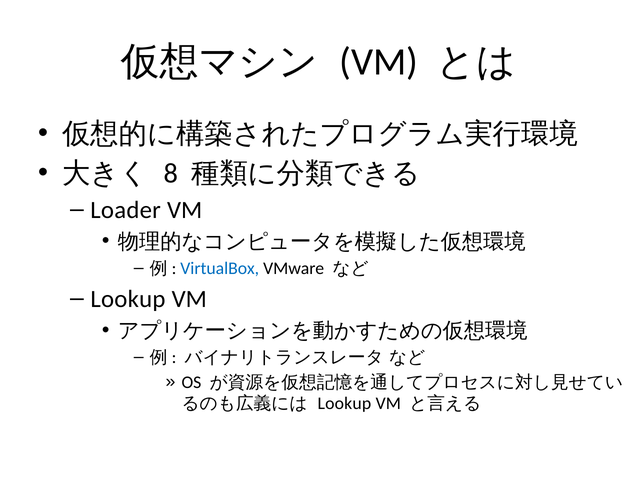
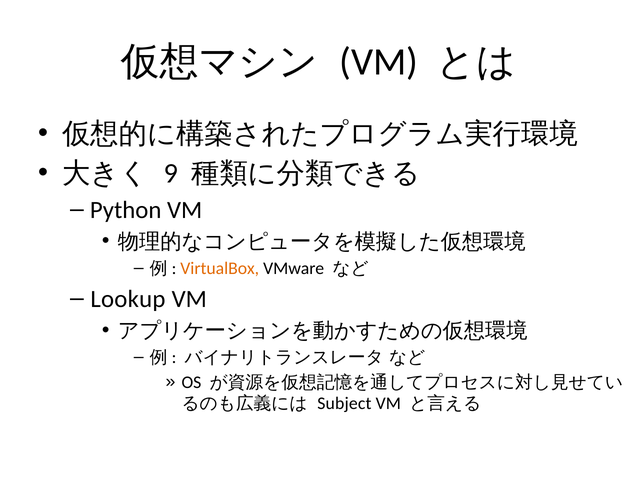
8: 8 -> 9
Loader: Loader -> Python
VirtualBox colour: blue -> orange
Lookup at (344, 403): Lookup -> Subject
